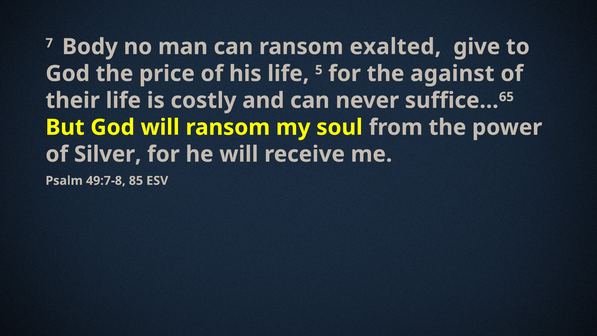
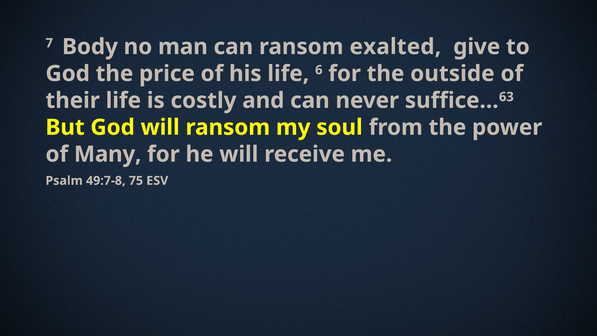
5: 5 -> 6
against: against -> outside
65: 65 -> 63
Silver: Silver -> Many
85: 85 -> 75
